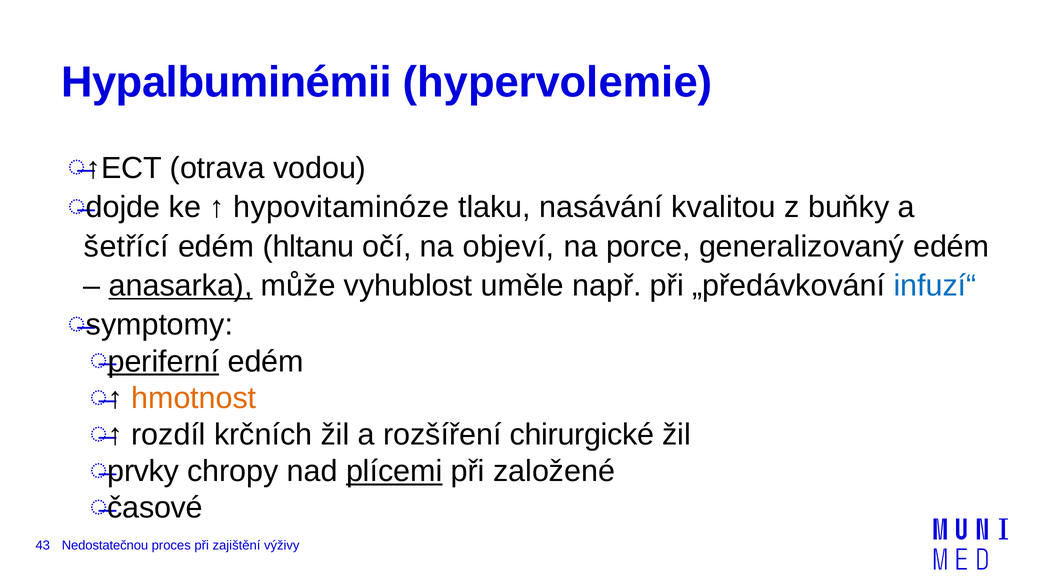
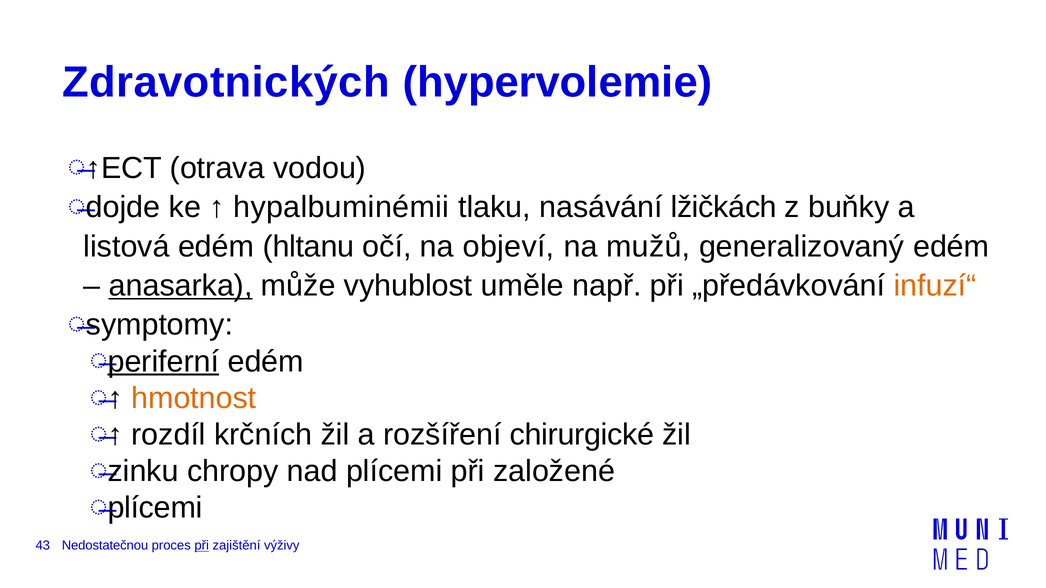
Hypalbuminémii: Hypalbuminémii -> Zdravotnických
hypovitaminóze: hypovitaminóze -> hypalbuminémii
kvalitou: kvalitou -> lžičkách
šetřící: šetřící -> listová
porce: porce -> mužů
infuzí“ colour: blue -> orange
prvky: prvky -> zinku
plícemi at (394, 472) underline: present -> none
časové at (155, 508): časové -> plícemi
při at (202, 546) underline: none -> present
